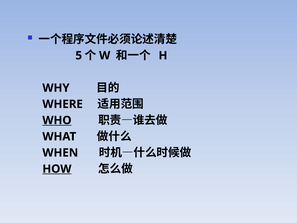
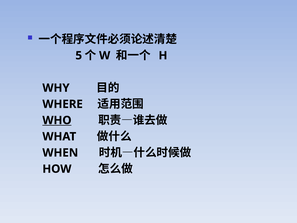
HOW underline: present -> none
